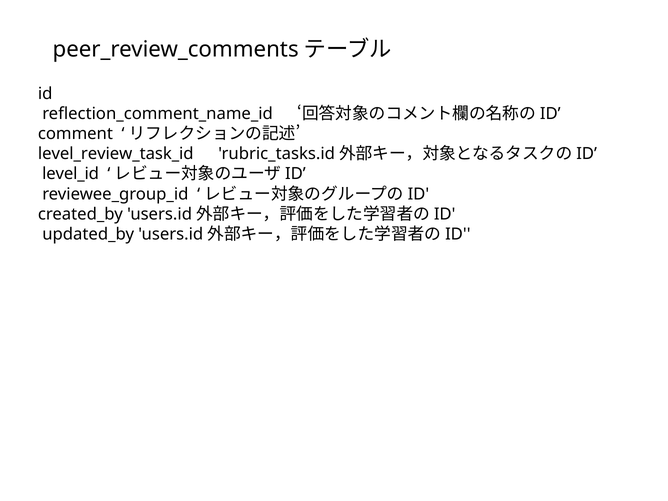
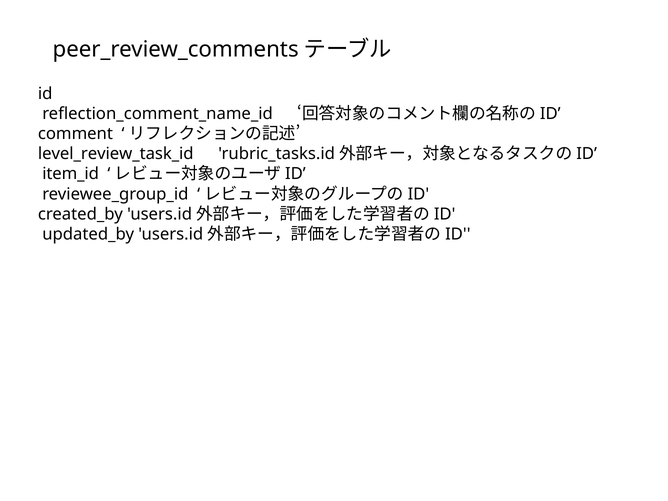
level_id: level_id -> item_id
